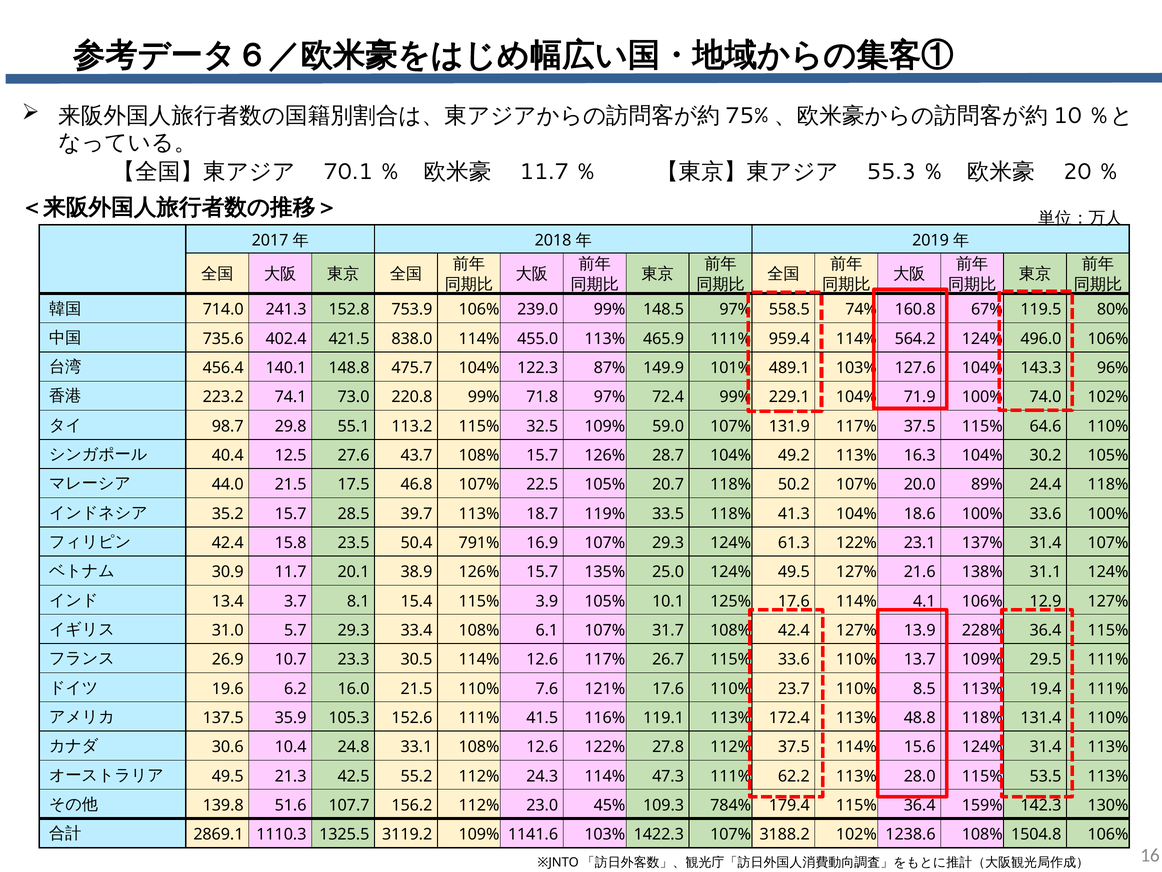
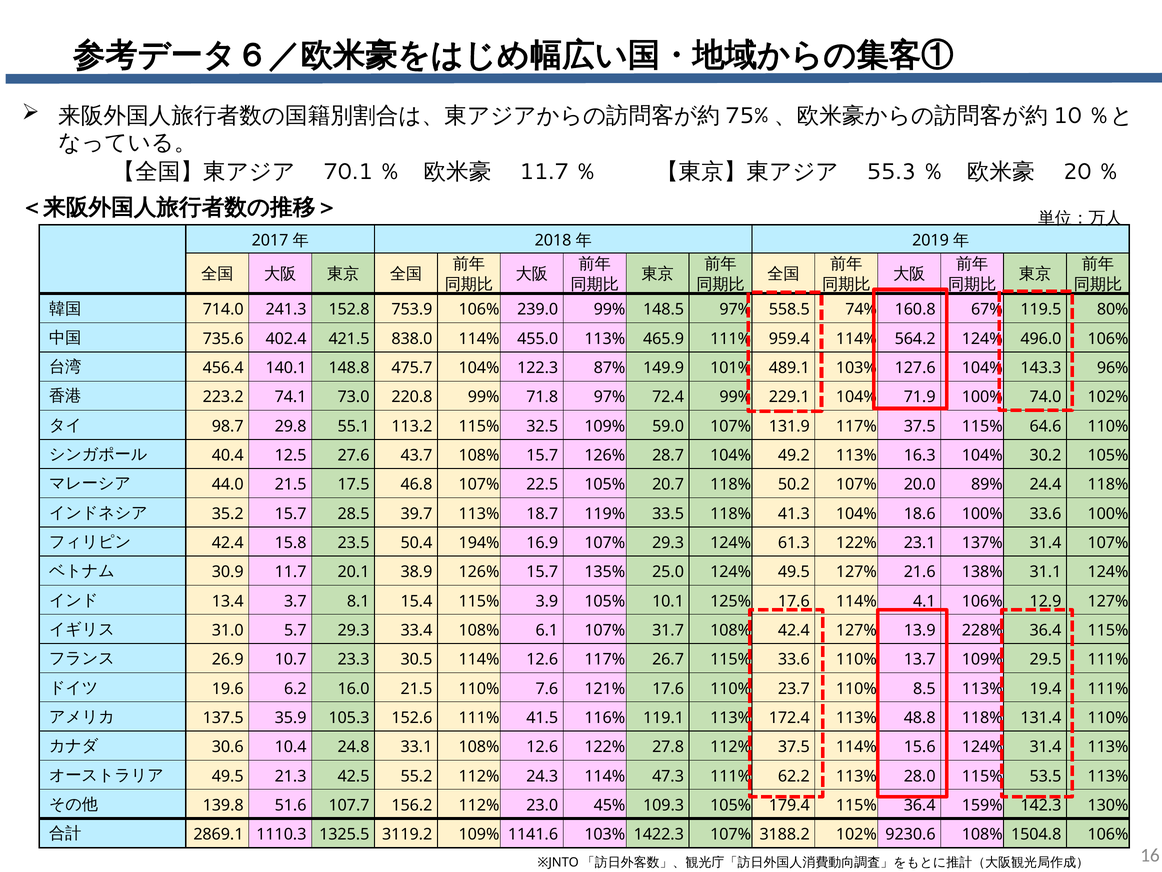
791%: 791% -> 194%
109.3 784%: 784% -> 105%
1238.6: 1238.6 -> 9230.6
